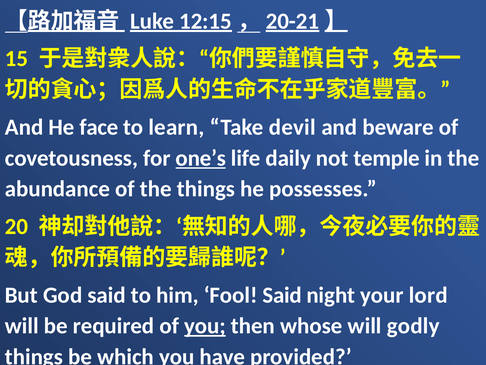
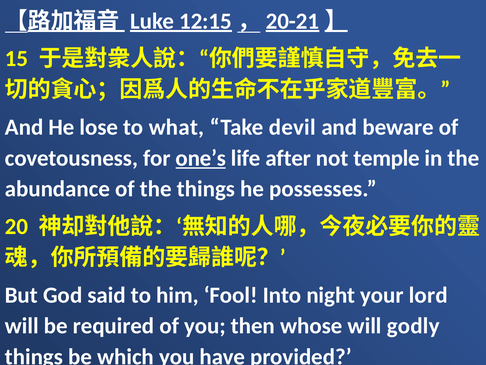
face: face -> lose
learn: learn -> what
daily: daily -> after
Fool Said: Said -> Into
you at (205, 326) underline: present -> none
